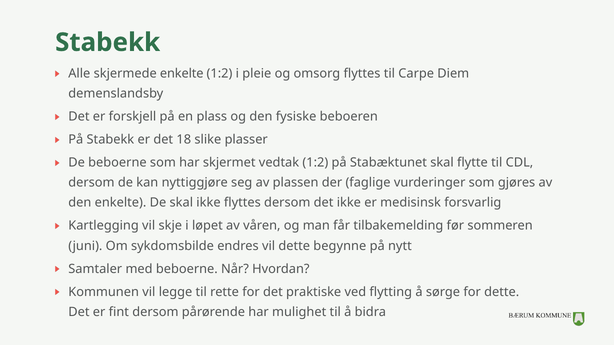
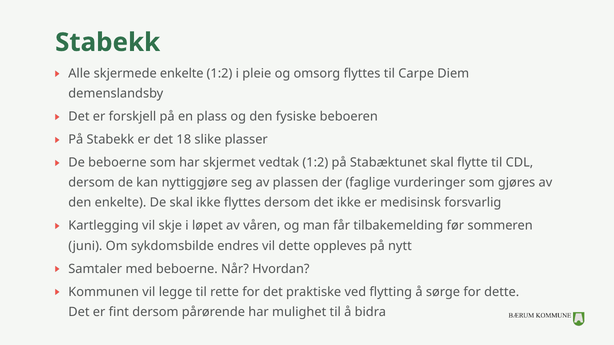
begynne: begynne -> oppleves
